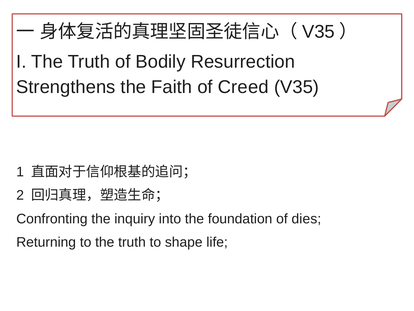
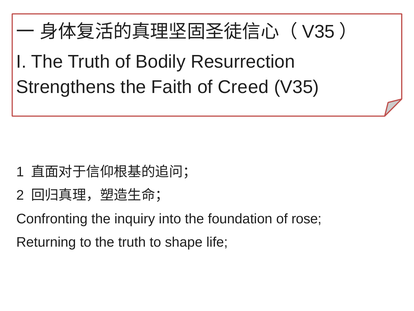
dies: dies -> rose
